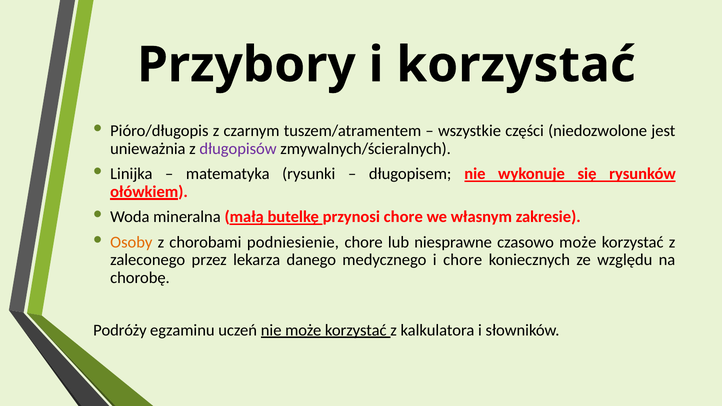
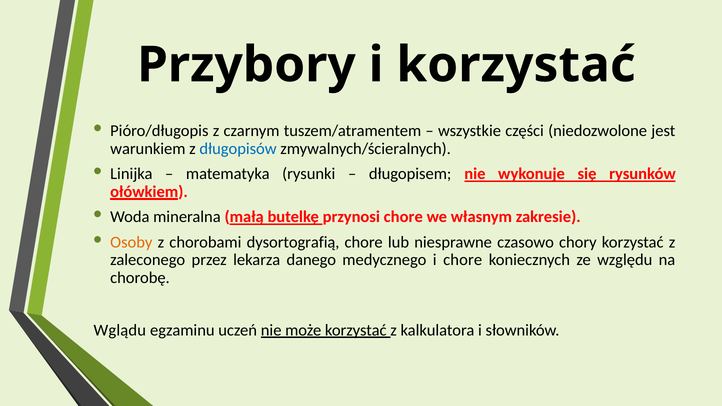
unieważnia: unieważnia -> warunkiem
długopisów colour: purple -> blue
podniesienie: podniesienie -> dysortografią
czasowo może: może -> chory
Podróży: Podróży -> Wglądu
